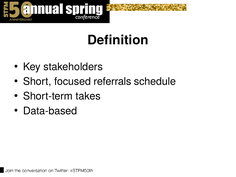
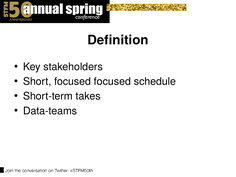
focused referrals: referrals -> focused
Data-based: Data-based -> Data-teams
